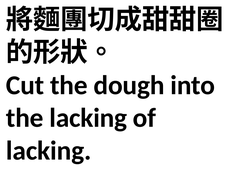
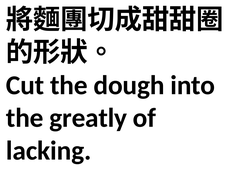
the lacking: lacking -> greatly
